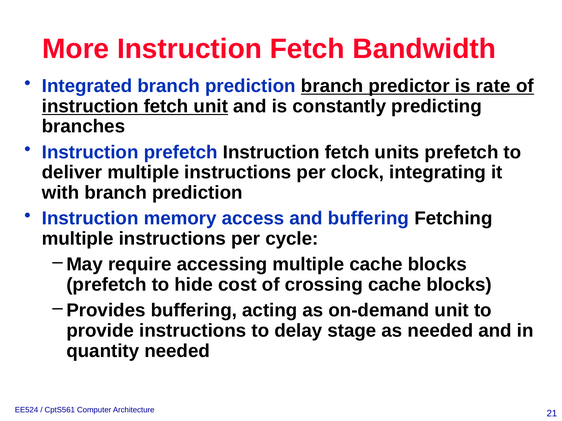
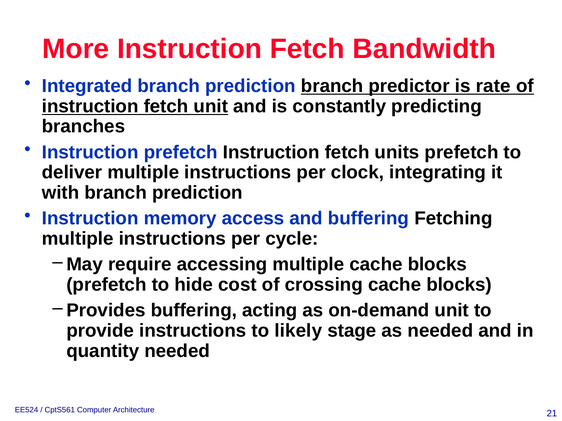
delay: delay -> likely
